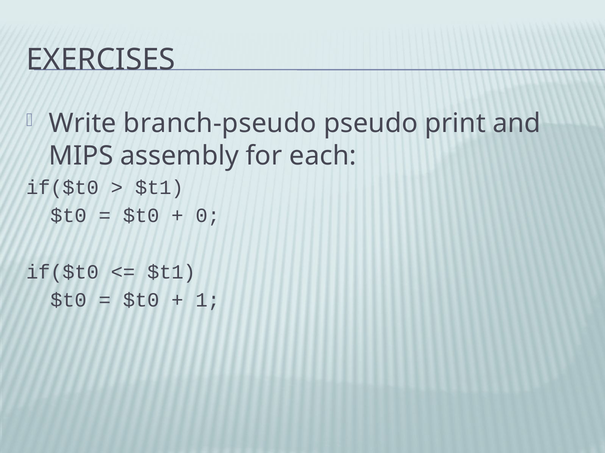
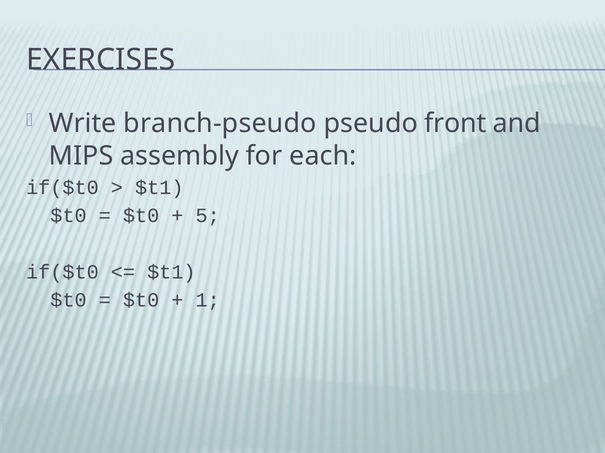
print: print -> front
0: 0 -> 5
